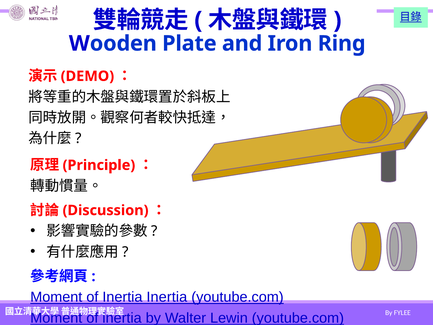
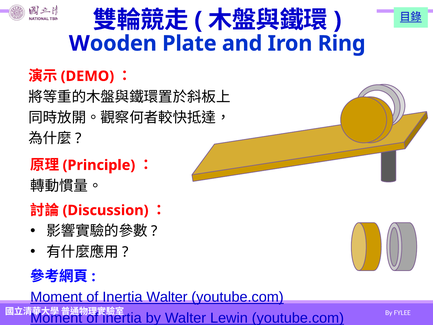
Inertia Inertia: Inertia -> Walter
